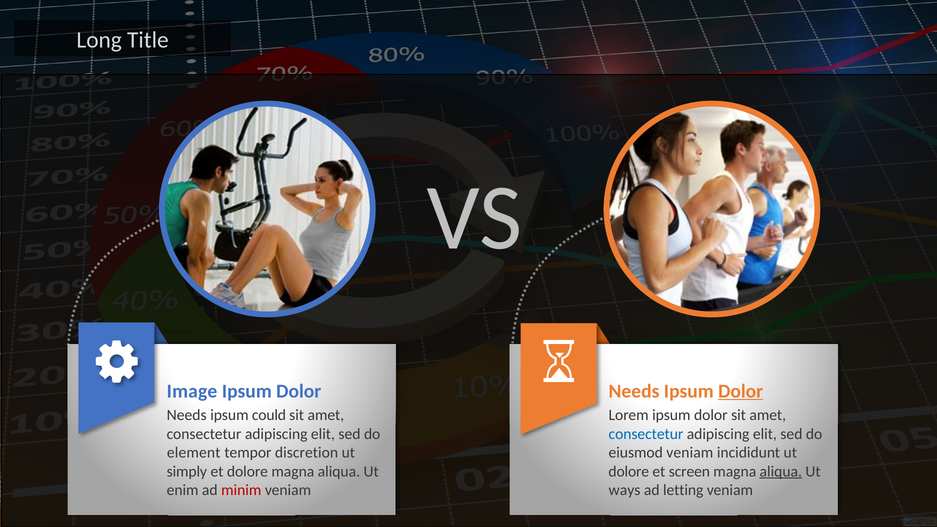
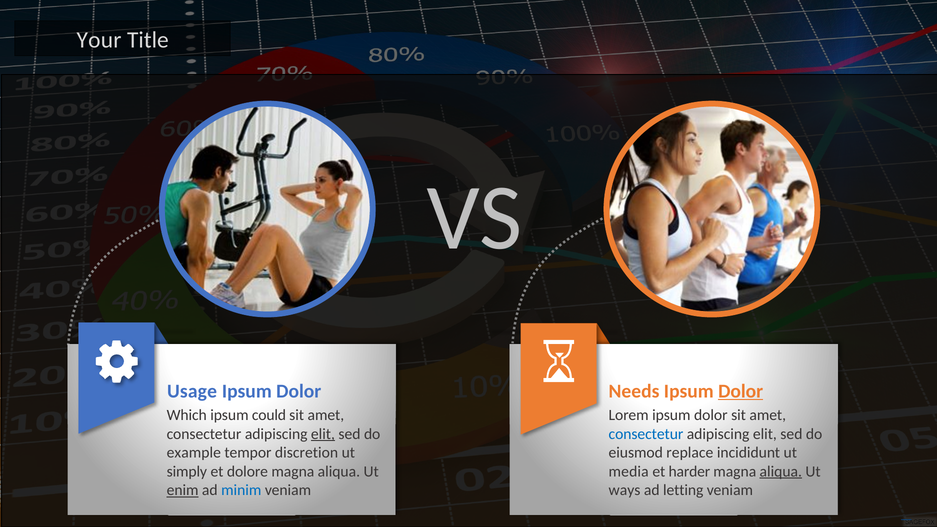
Long: Long -> Your
Image: Image -> Usage
Needs at (187, 415): Needs -> Which
elit at (323, 434) underline: none -> present
element: element -> example
eiusmod veniam: veniam -> replace
dolore at (629, 471): dolore -> media
screen: screen -> harder
enim underline: none -> present
minim colour: red -> blue
